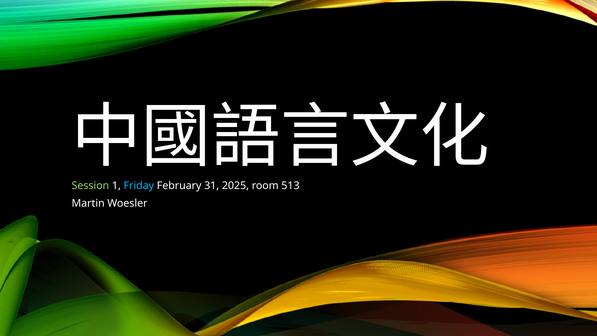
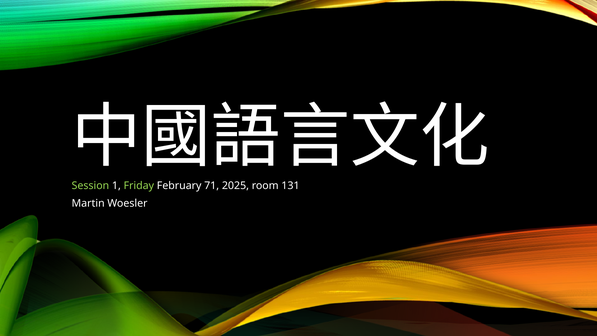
Friday colour: light blue -> light green
31: 31 -> 71
513: 513 -> 131
